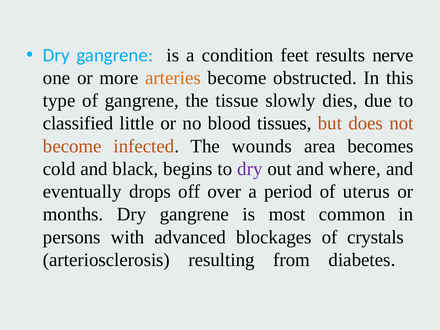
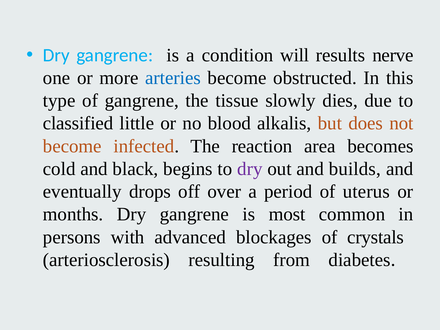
feet: feet -> will
arteries colour: orange -> blue
tissues: tissues -> alkalis
wounds: wounds -> reaction
where: where -> builds
